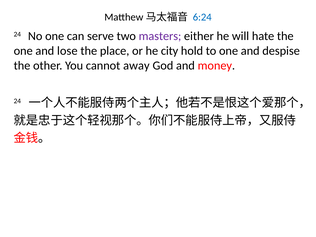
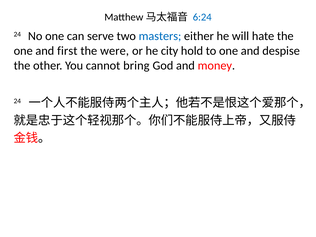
masters colour: purple -> blue
lose: lose -> first
place: place -> were
away: away -> bring
